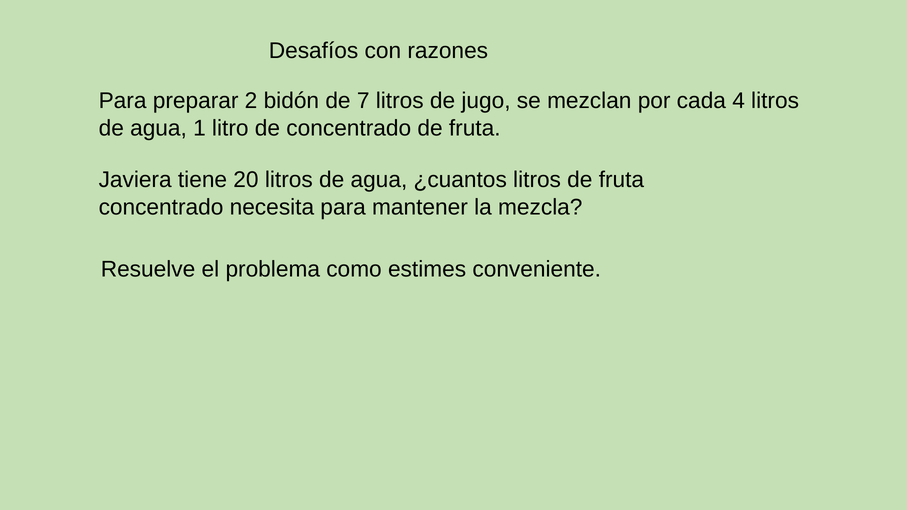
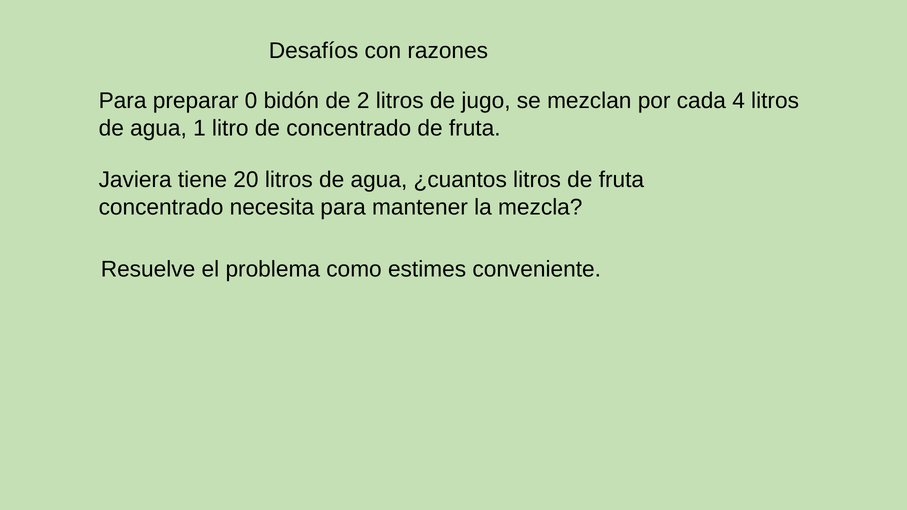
2: 2 -> 0
7: 7 -> 2
